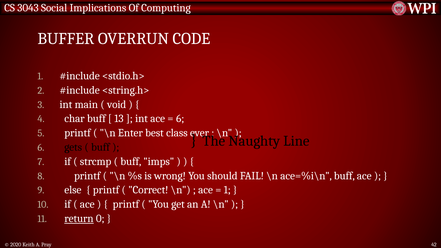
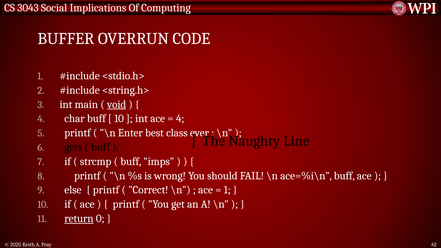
void underline: none -> present
13 at (119, 119): 13 -> 10
6 at (180, 119): 6 -> 4
